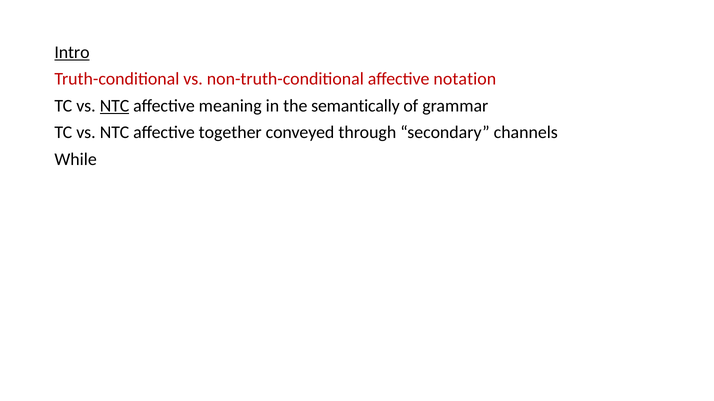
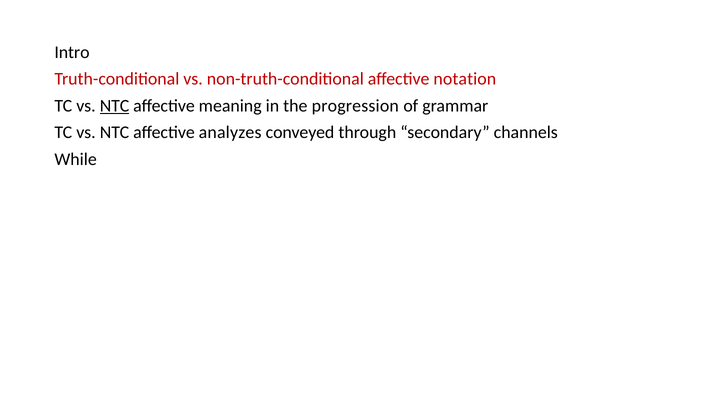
Intro underline: present -> none
semantically: semantically -> progression
together: together -> analyzes
